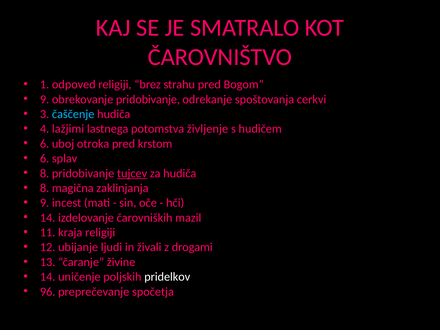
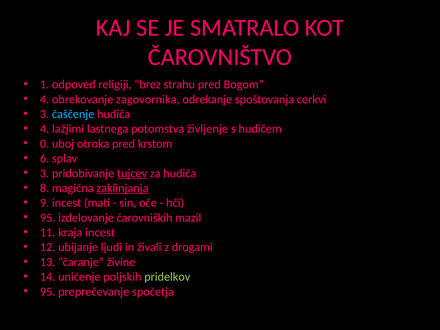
9 at (45, 99): 9 -> 4
obrekovanje pridobivanje: pridobivanje -> zagovornika
6 at (45, 144): 6 -> 0
8 at (45, 173): 8 -> 3
zaklinjanja underline: none -> present
14 at (48, 218): 14 -> 95
kraja religiji: religiji -> incest
pridelkov colour: white -> light green
96 at (48, 292): 96 -> 95
